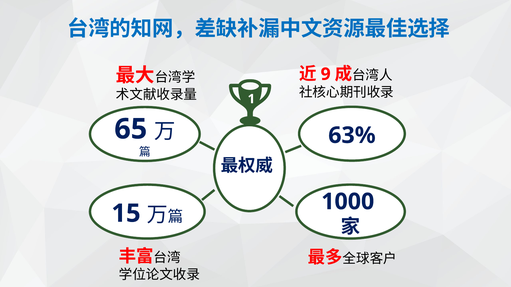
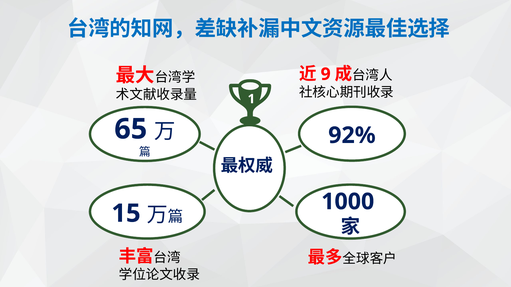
63%: 63% -> 92%
